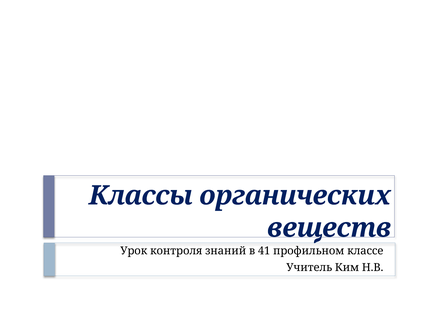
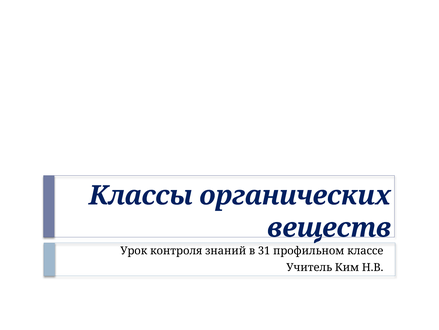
41: 41 -> 31
